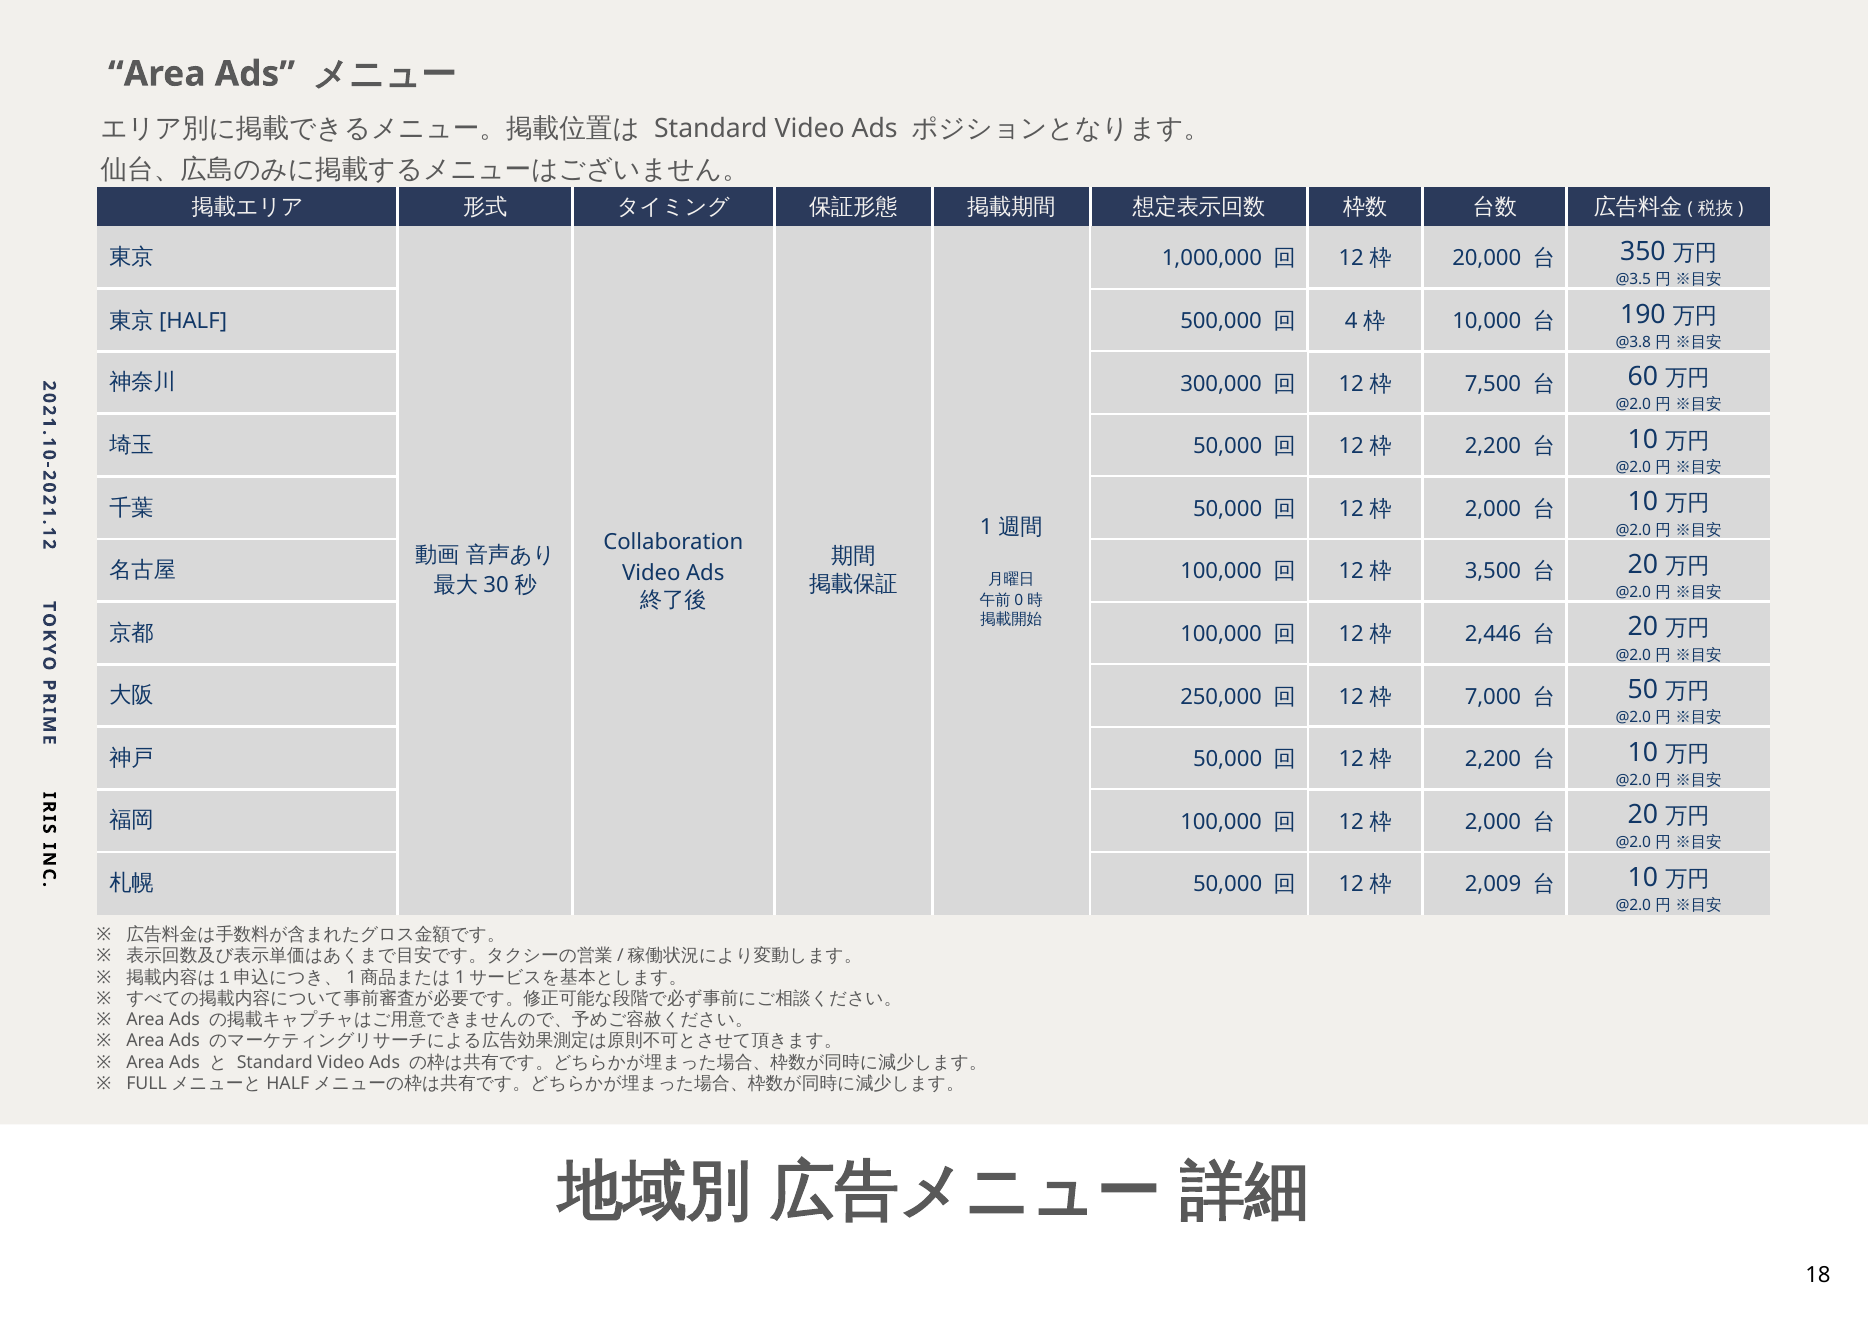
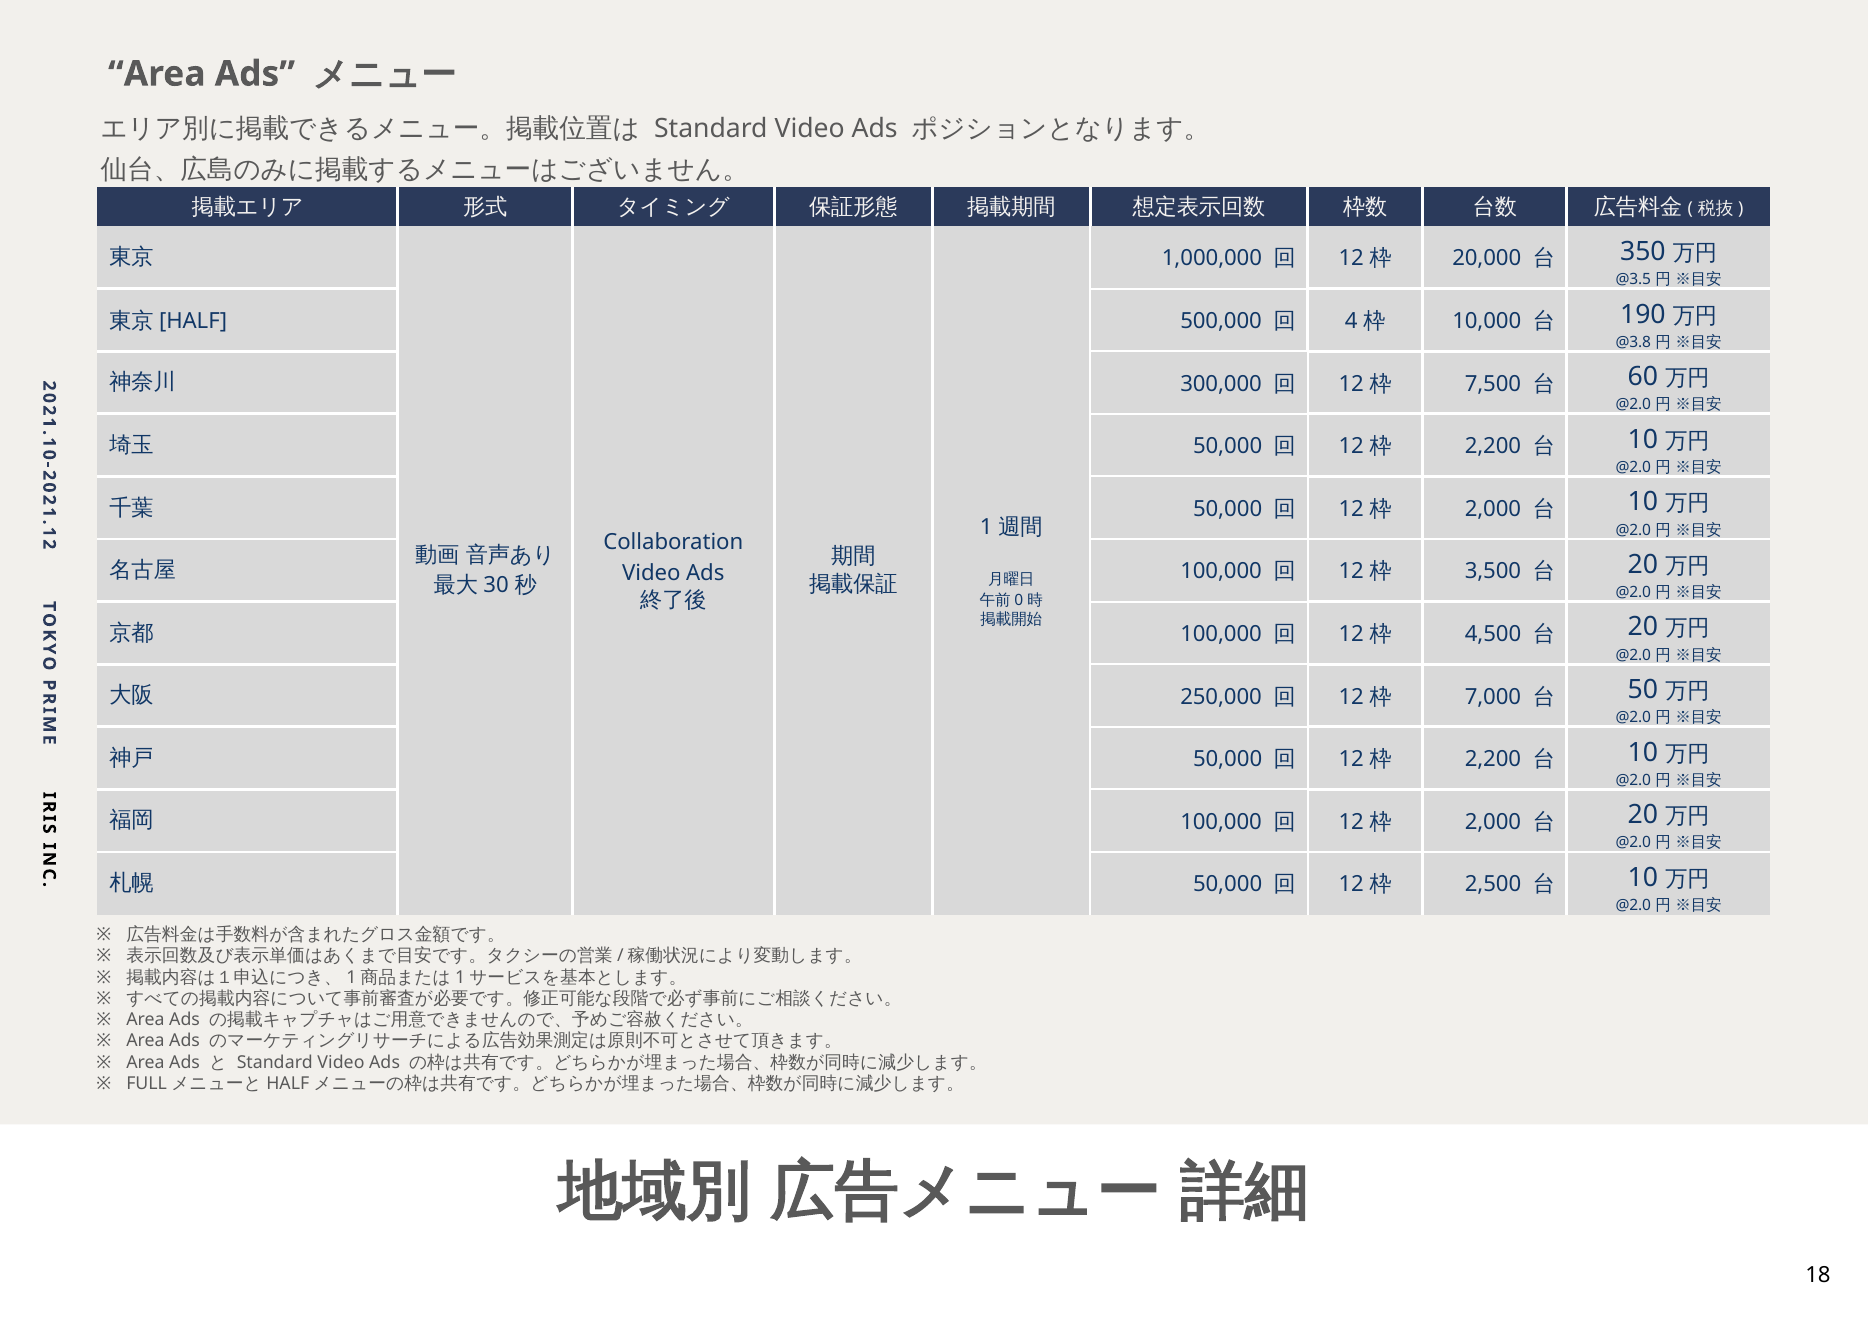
2,446: 2,446 -> 4,500
2,009: 2,009 -> 2,500
